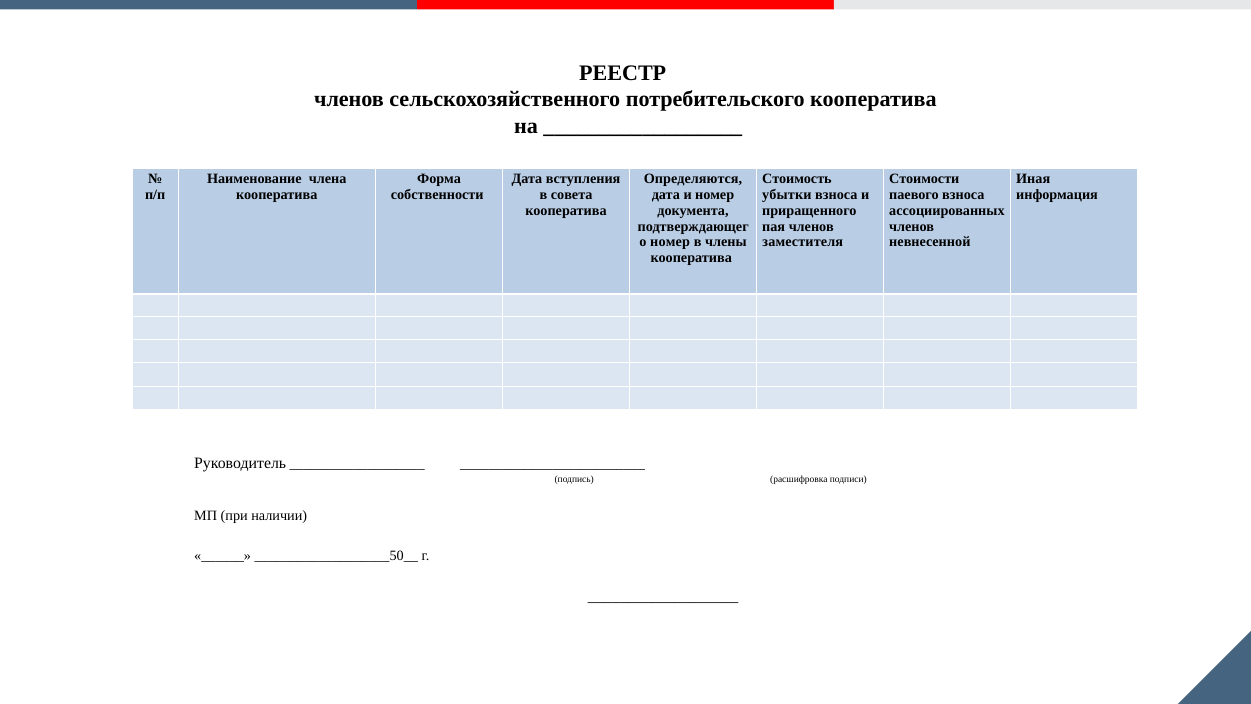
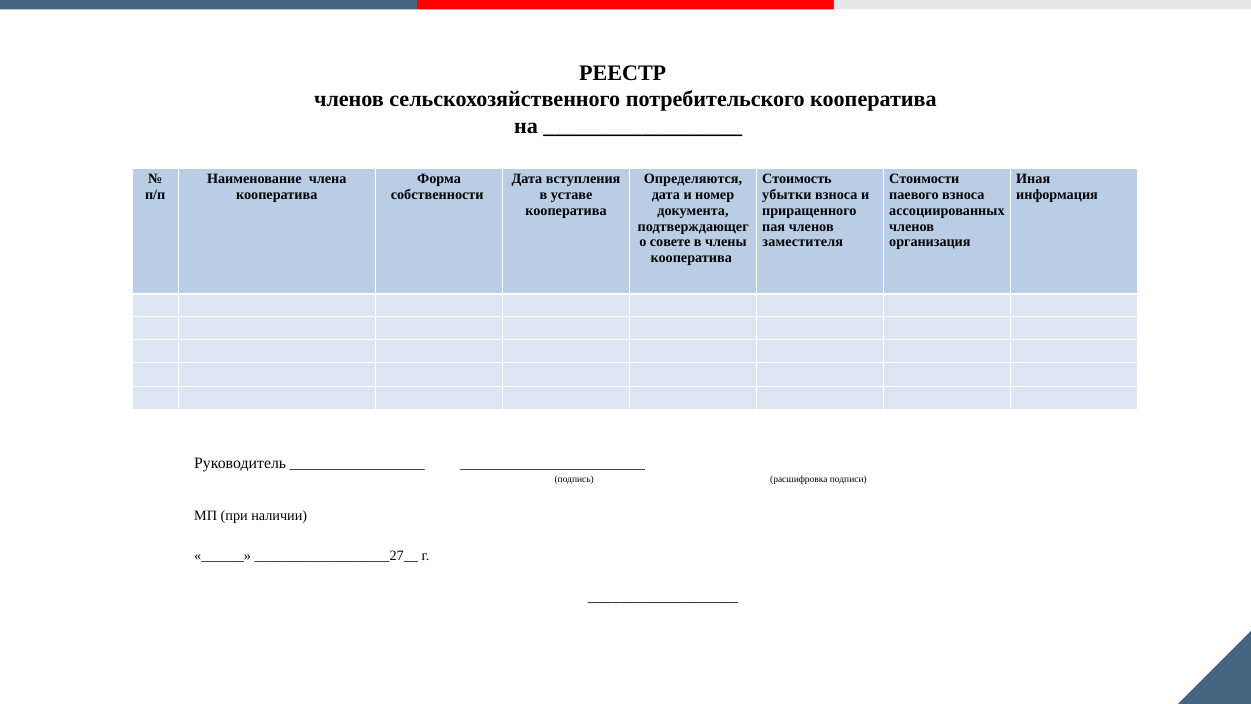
совета: совета -> уставе
номер at (670, 242): номер -> совете
невнесенной: невнесенной -> организация
___________________50__: ___________________50__ -> ___________________27__
